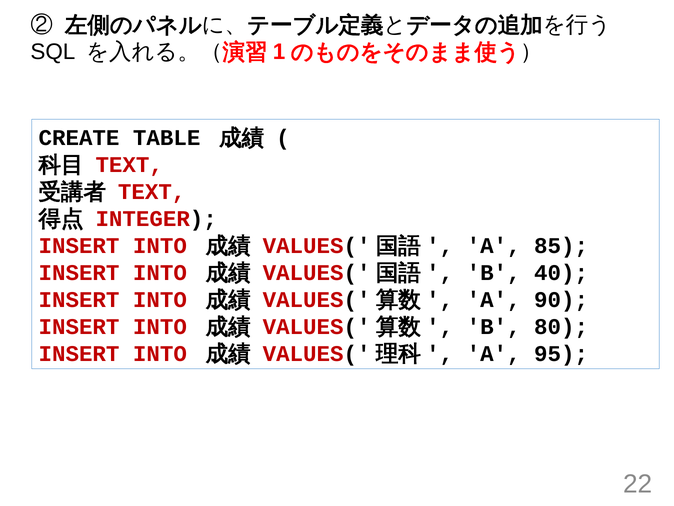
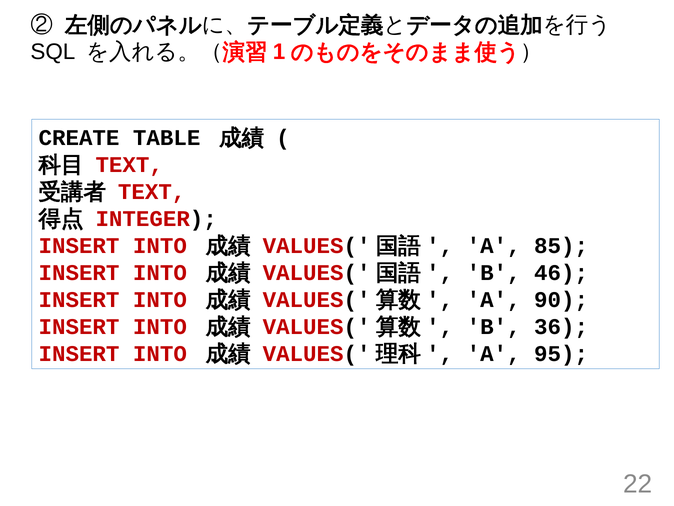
40: 40 -> 46
80: 80 -> 36
